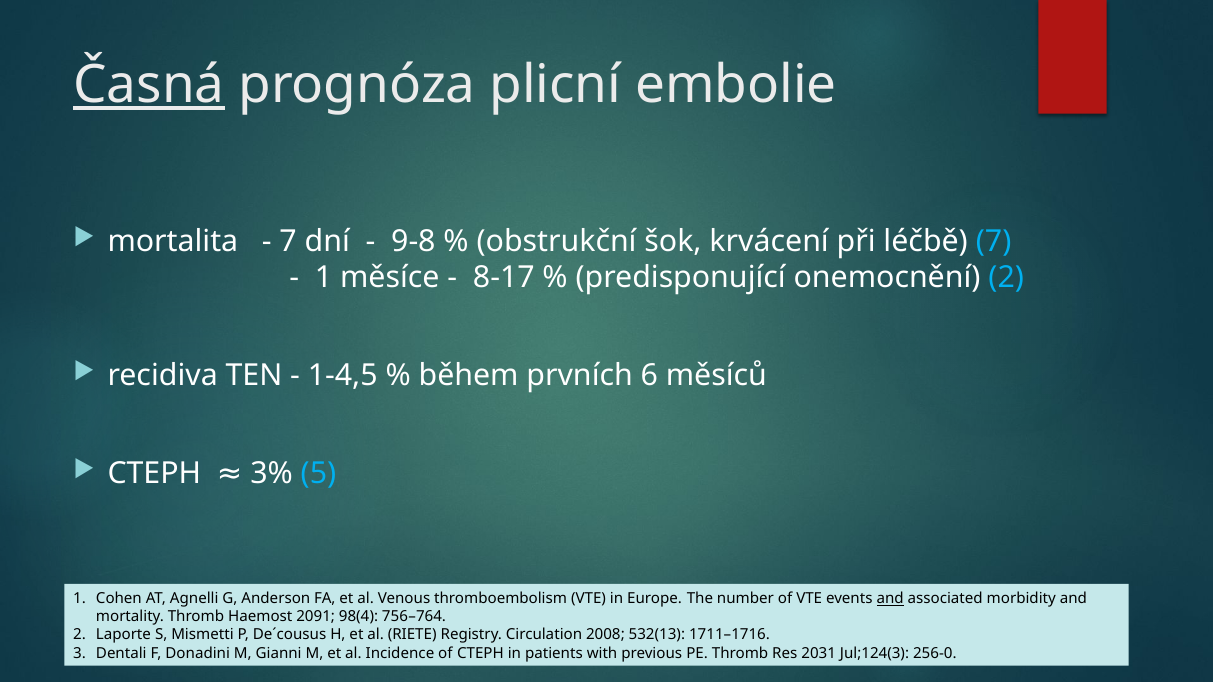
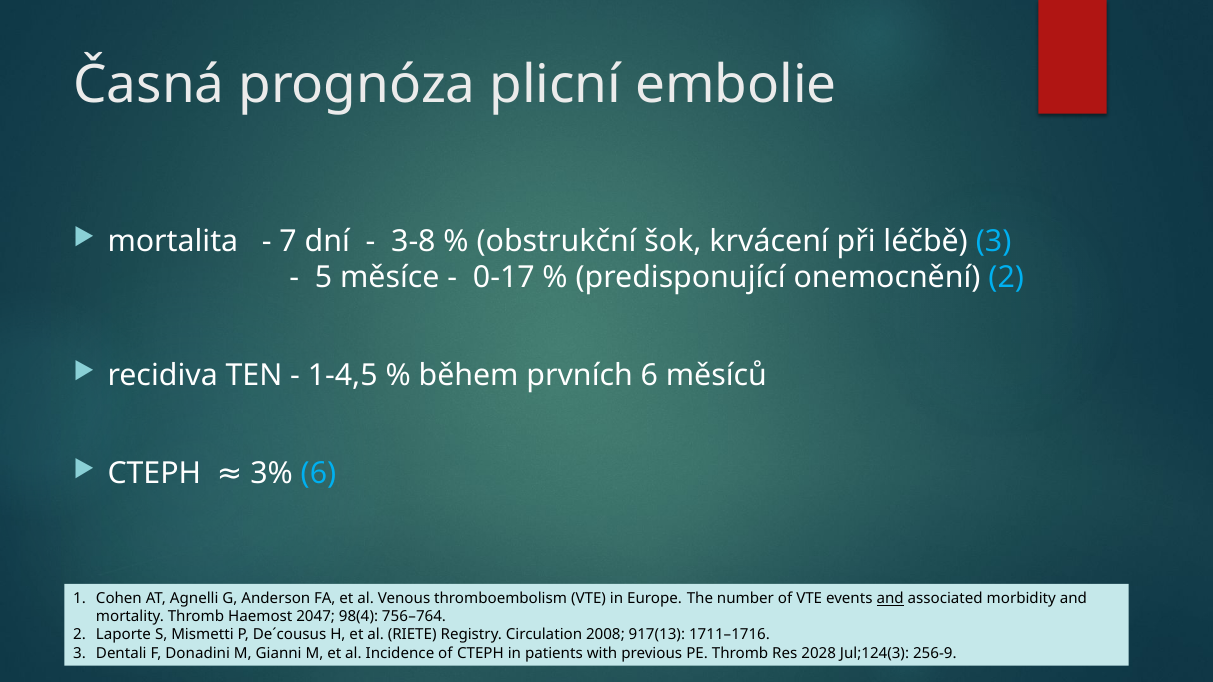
Časná underline: present -> none
9-8: 9-8 -> 3-8
léčbě 7: 7 -> 3
1 at (324, 278): 1 -> 5
8-17: 8-17 -> 0-17
3% 5: 5 -> 6
2091: 2091 -> 2047
532(13: 532(13 -> 917(13
2031: 2031 -> 2028
256-0: 256-0 -> 256-9
